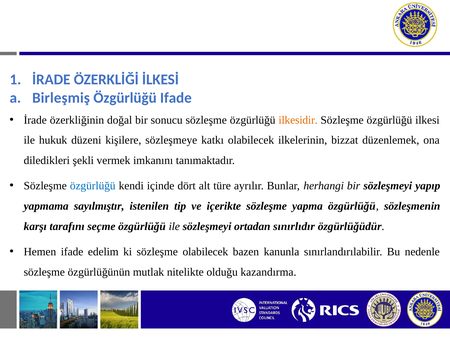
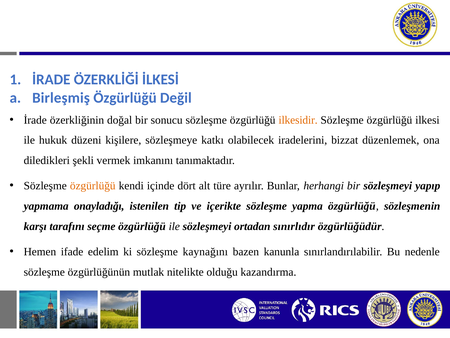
Özgürlüğü Ifade: Ifade -> Değil
ilkelerinin: ilkelerinin -> iradelerini
özgürlüğü at (93, 186) colour: blue -> orange
sayılmıştır: sayılmıştır -> onayladığı
sözleşme olabilecek: olabilecek -> kaynağını
